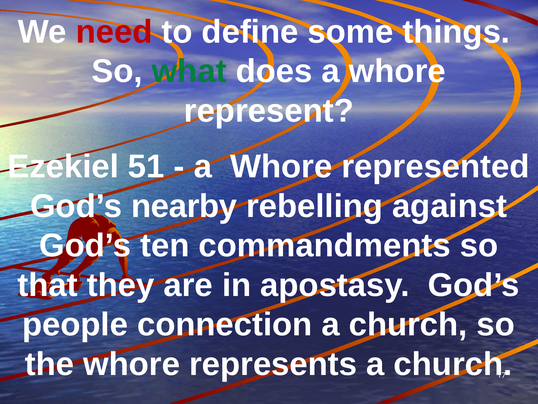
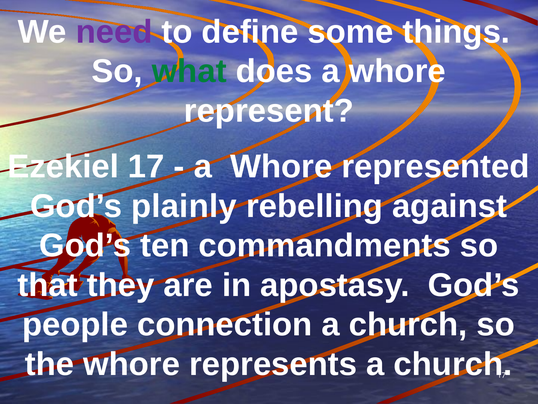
need colour: red -> purple
Ezekiel 51: 51 -> 17
nearby: nearby -> plainly
